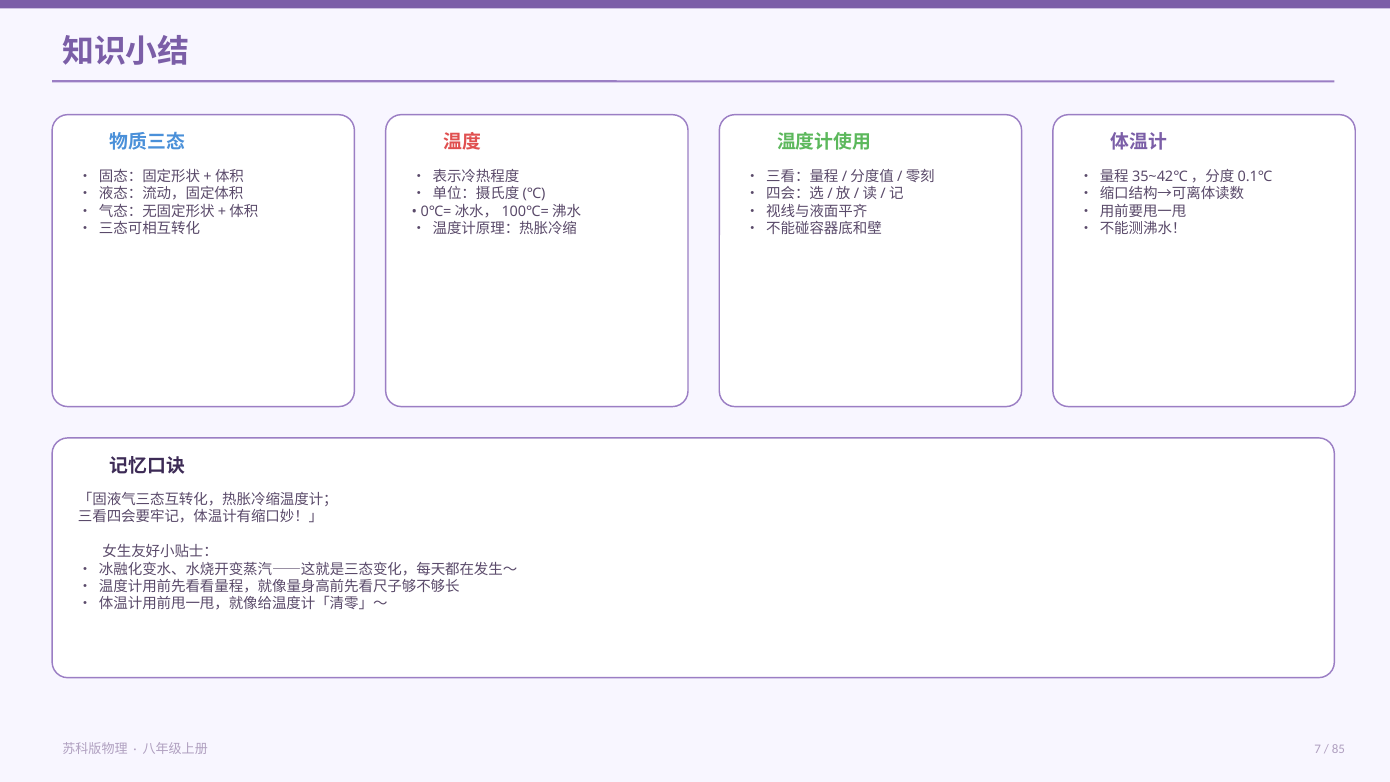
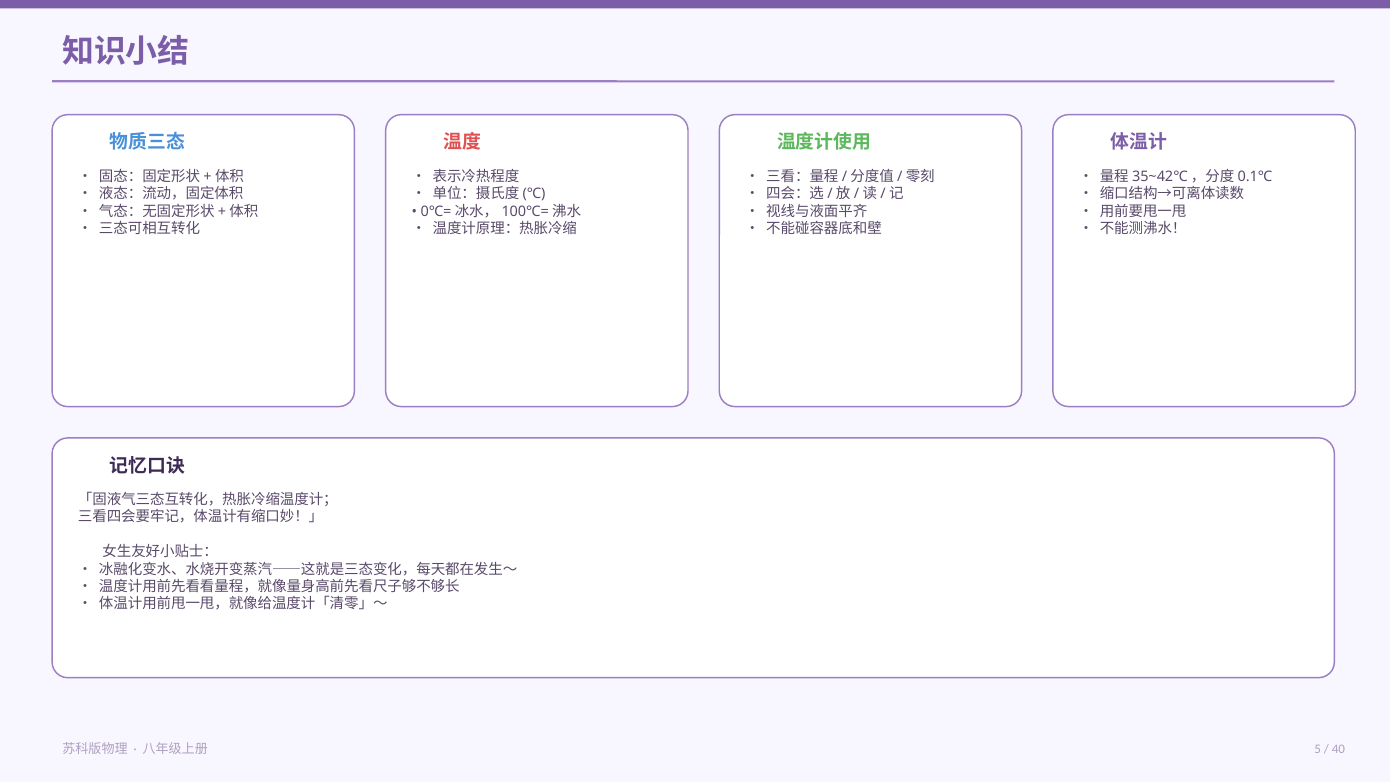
7: 7 -> 5
85: 85 -> 40
